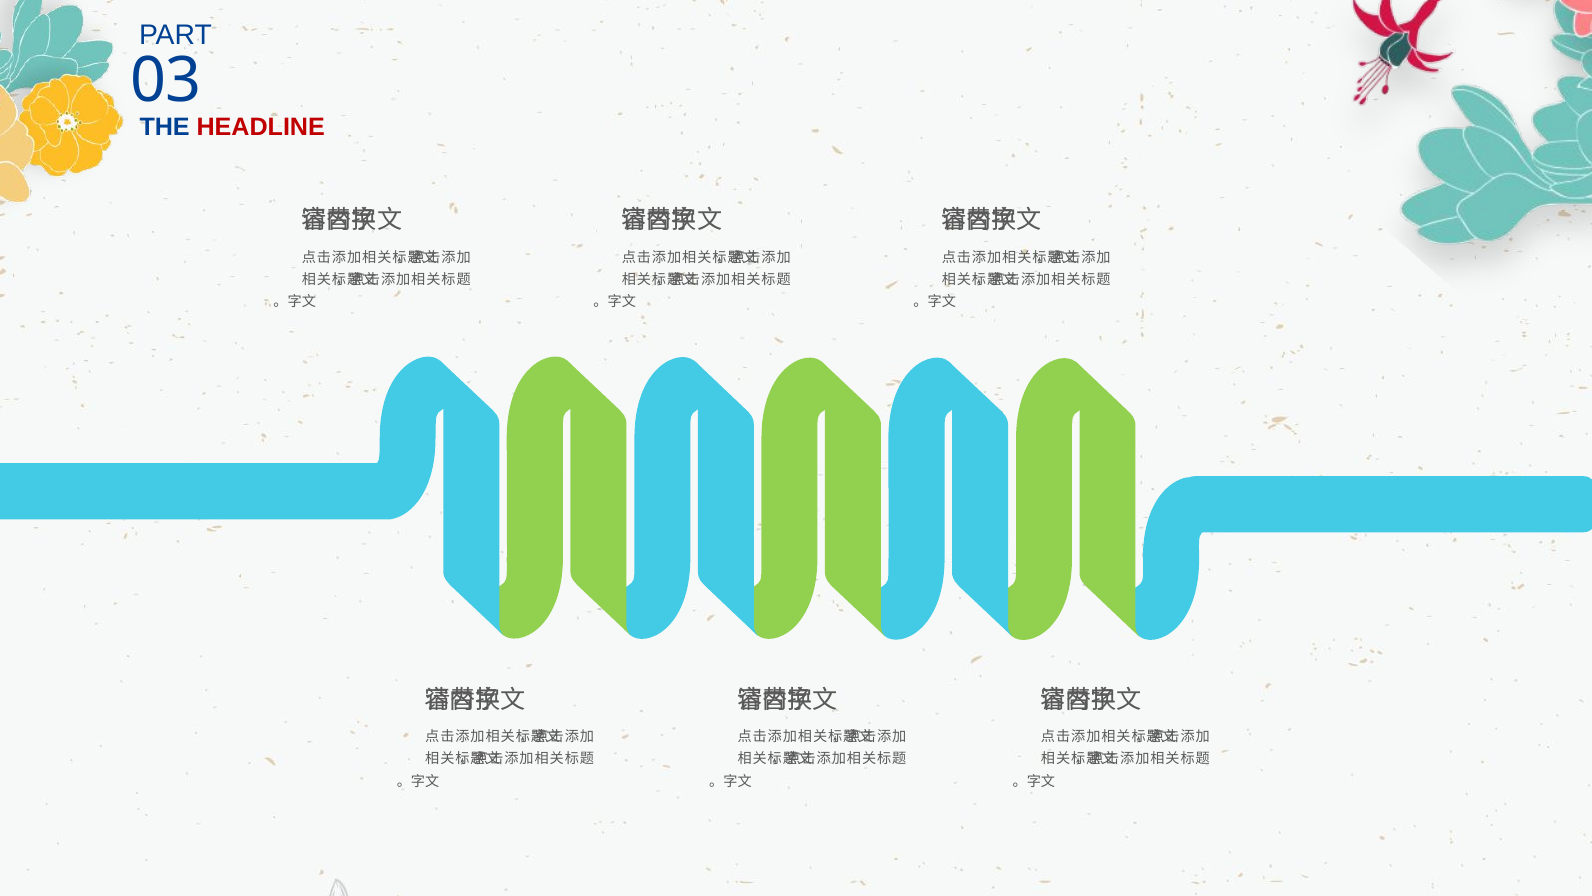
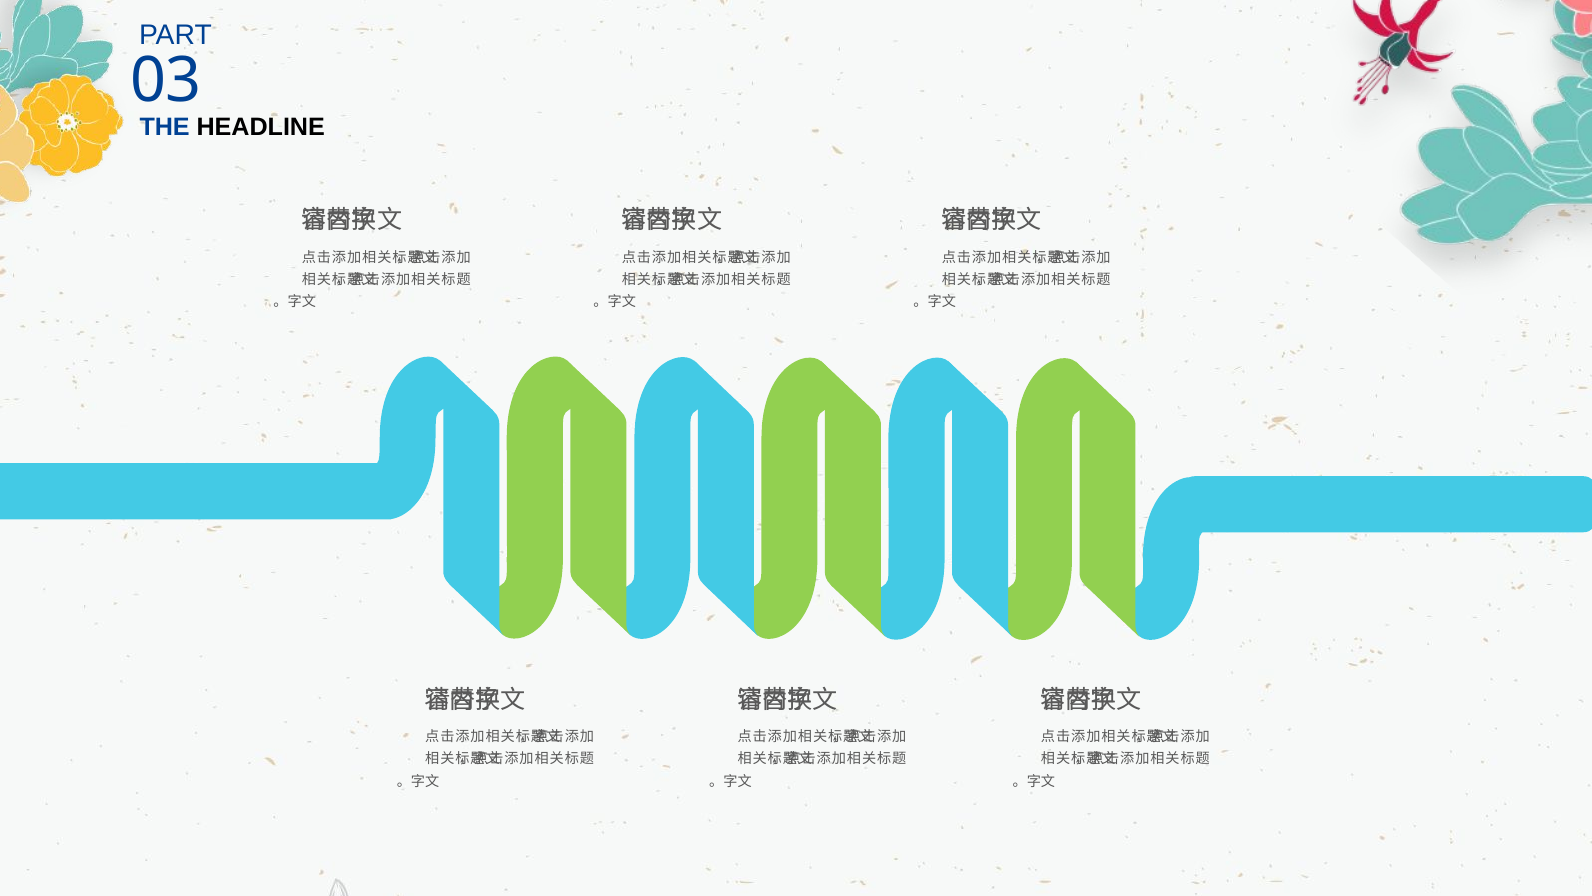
HEADLINE colour: red -> black
